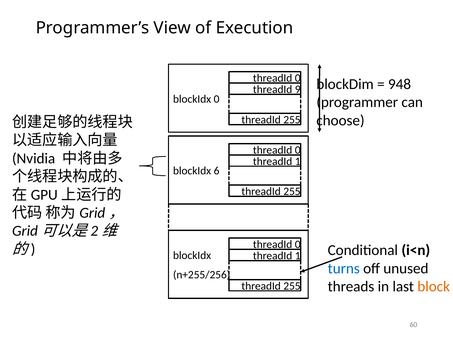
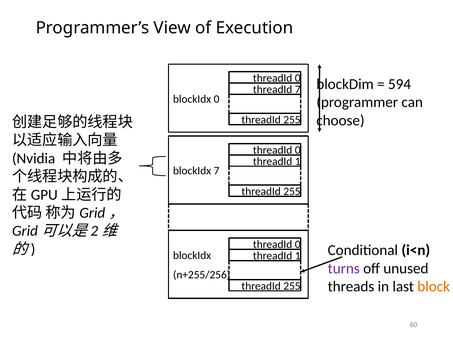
948: 948 -> 594
threadId 9: 9 -> 7
blockIdx 6: 6 -> 7
turns colour: blue -> purple
